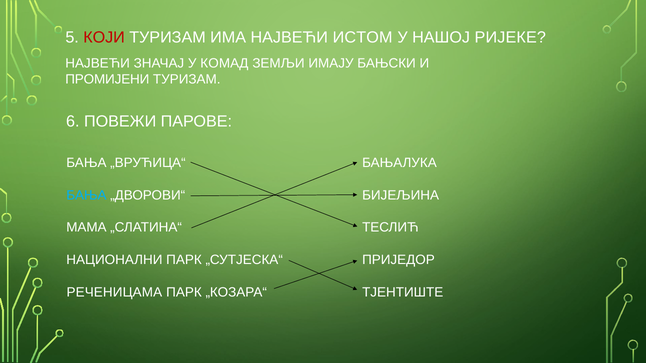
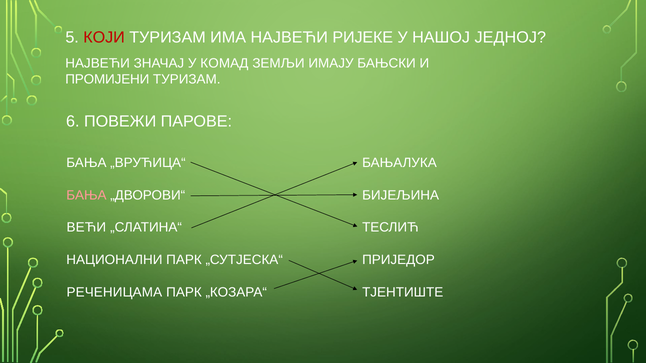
ИСТОМ: ИСТОМ -> РИЈЕКЕ
РИЈЕКЕ: РИЈЕКЕ -> ЈЕДНОЈ
БАЊА at (86, 195) colour: light blue -> pink
МАМА: МАМА -> ВЕЋИ
